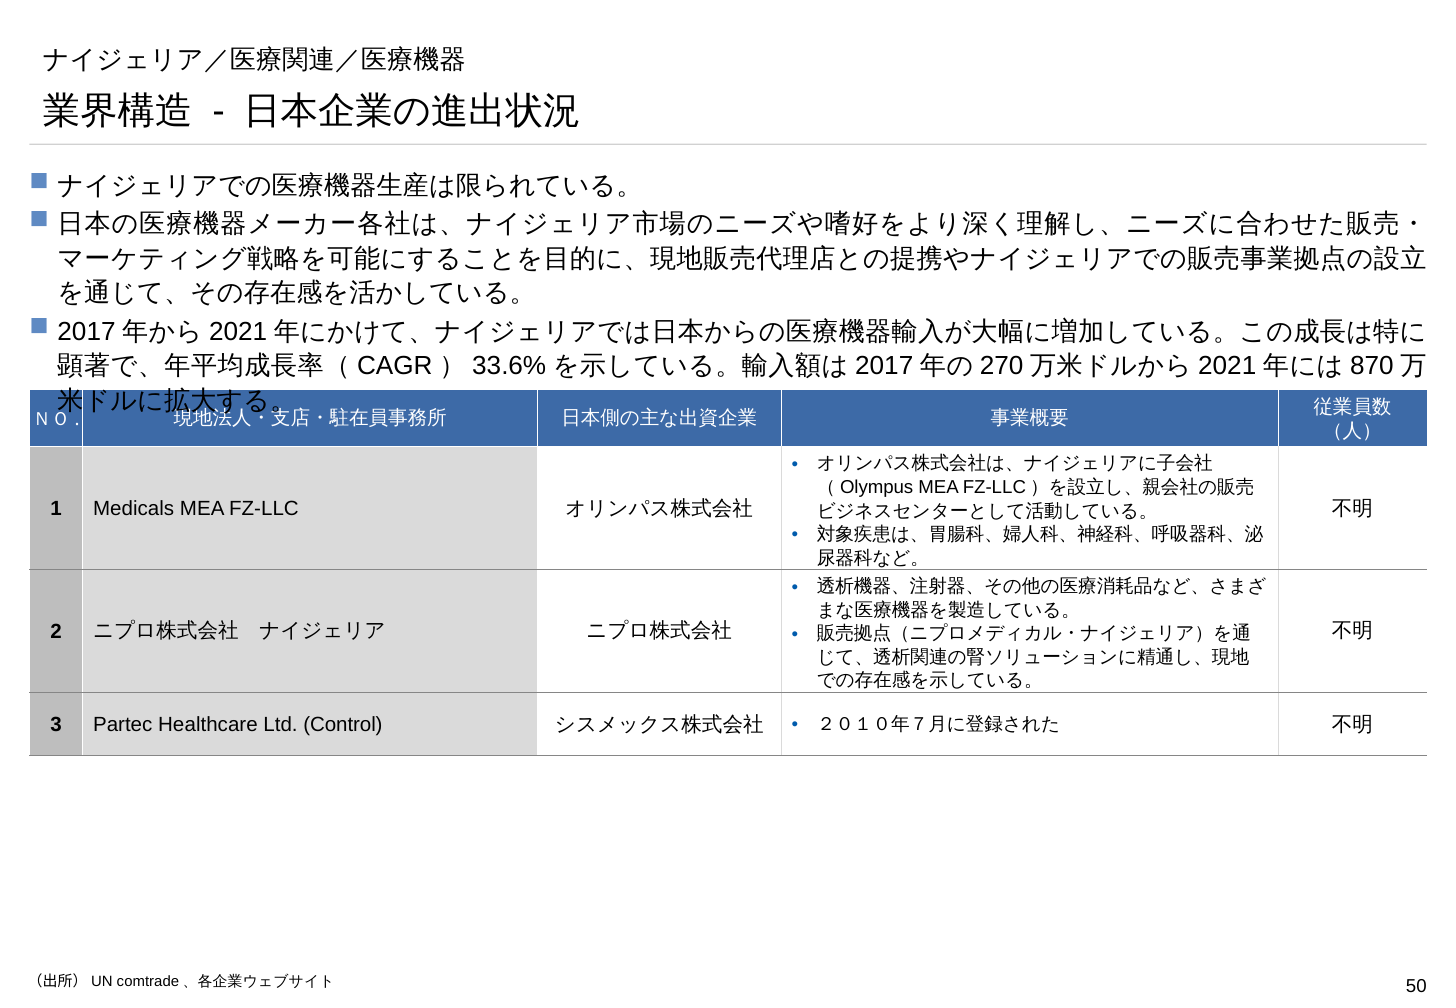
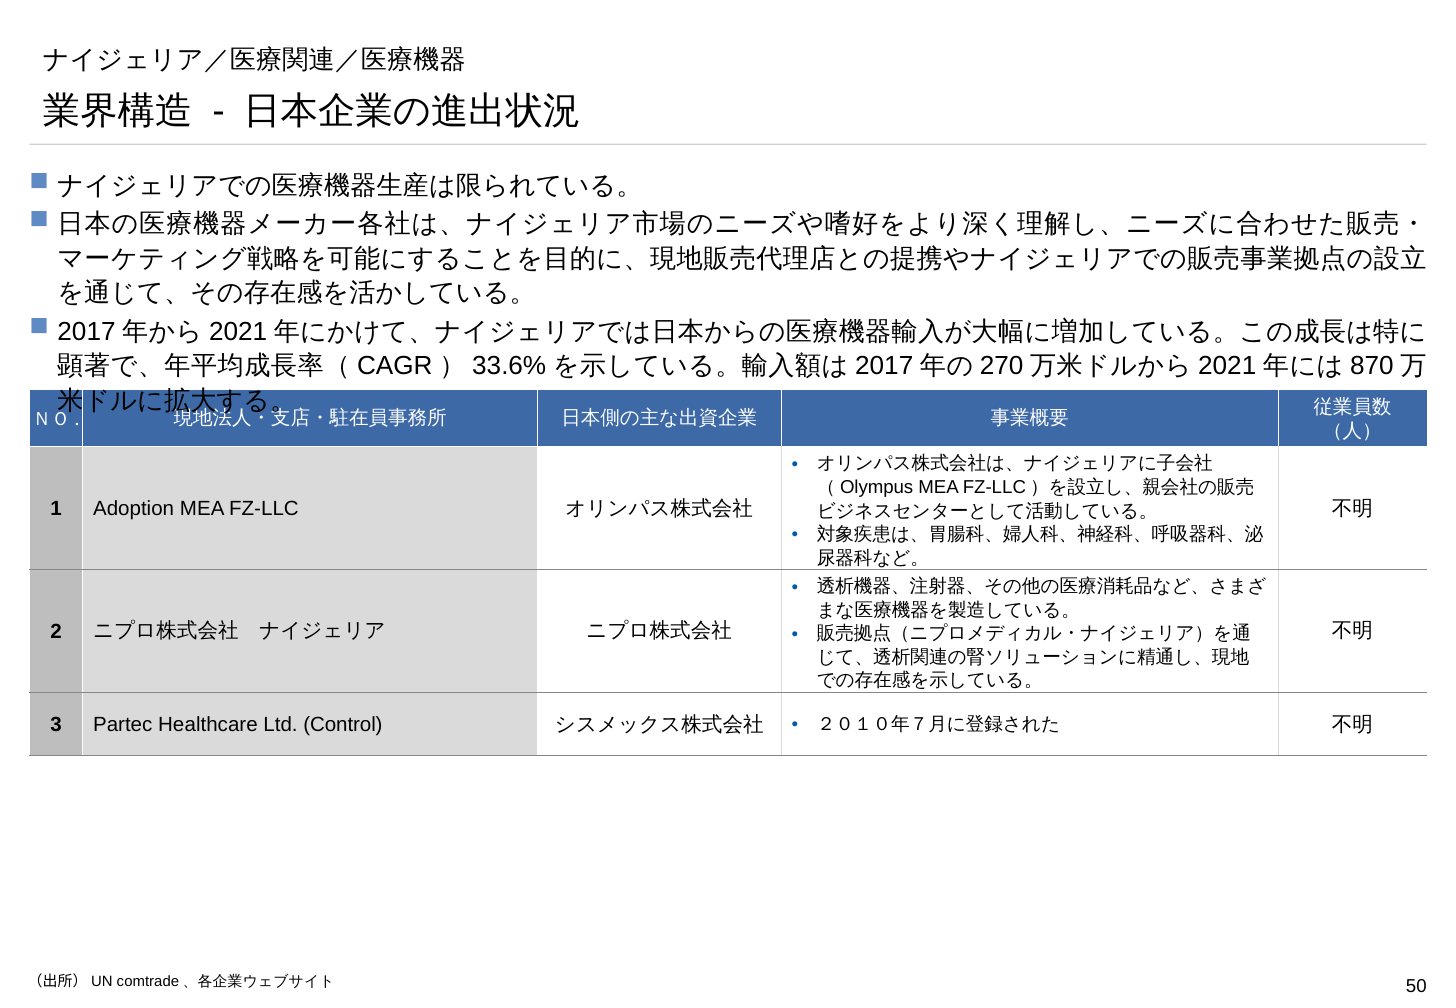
Medicals: Medicals -> Adoption
